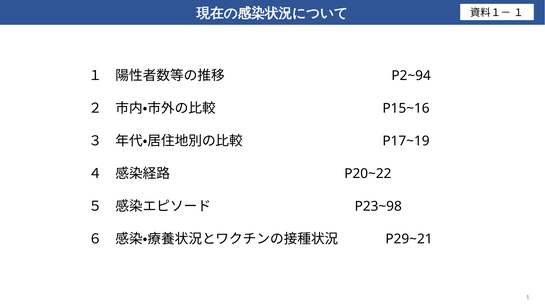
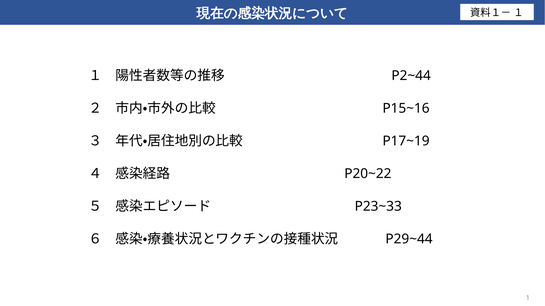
P2~94: P2~94 -> P2~44
P23~98: P23~98 -> P23~33
P29~21: P29~21 -> P29~44
